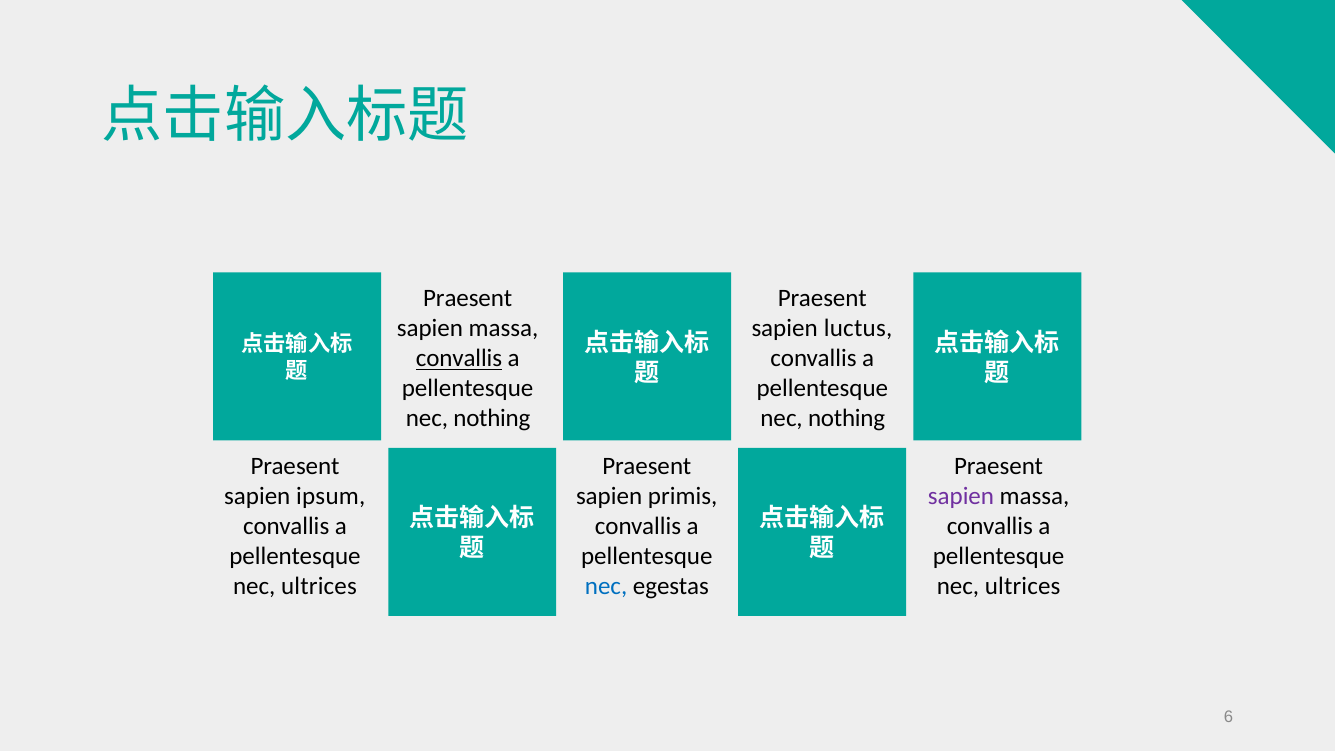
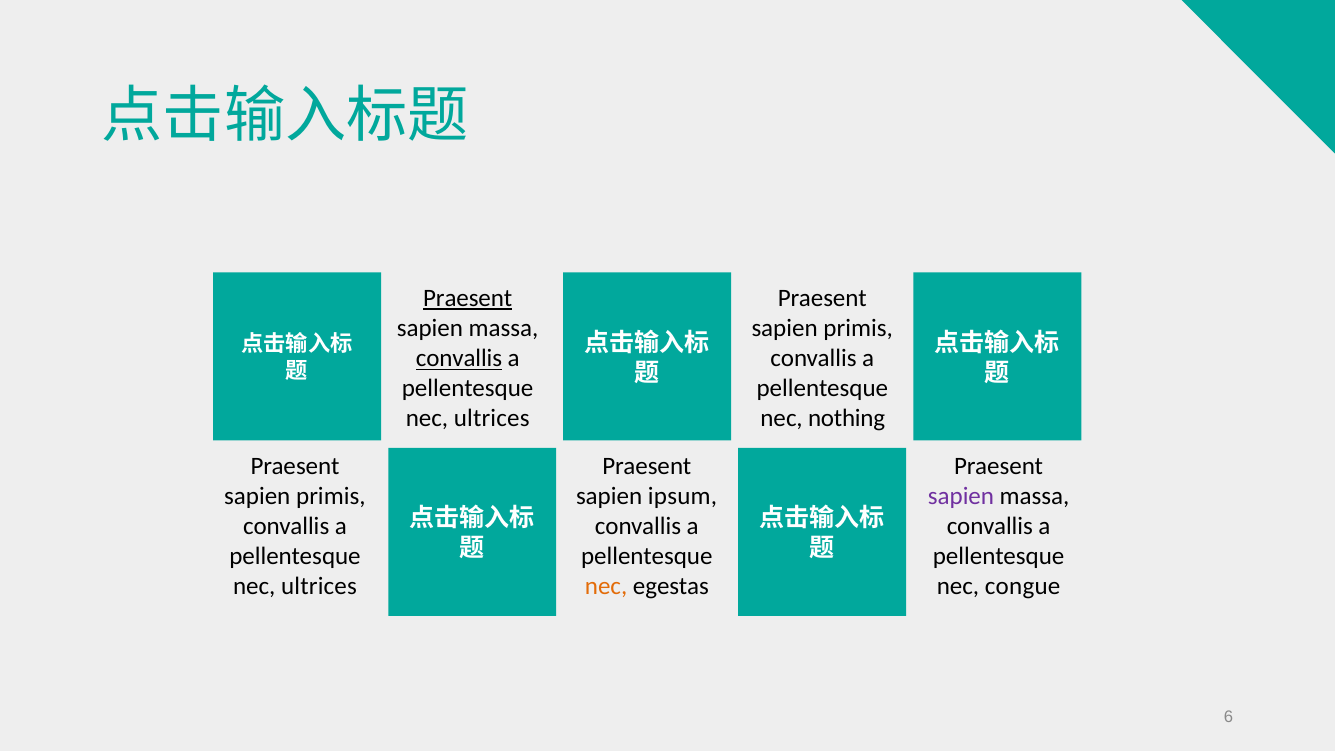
Praesent at (468, 298) underline: none -> present
luctus at (858, 328): luctus -> primis
nothing at (492, 419): nothing -> ultrices
ipsum at (331, 496): ipsum -> primis
primis: primis -> ipsum
nec at (606, 586) colour: blue -> orange
ultrices at (1023, 586): ultrices -> congue
